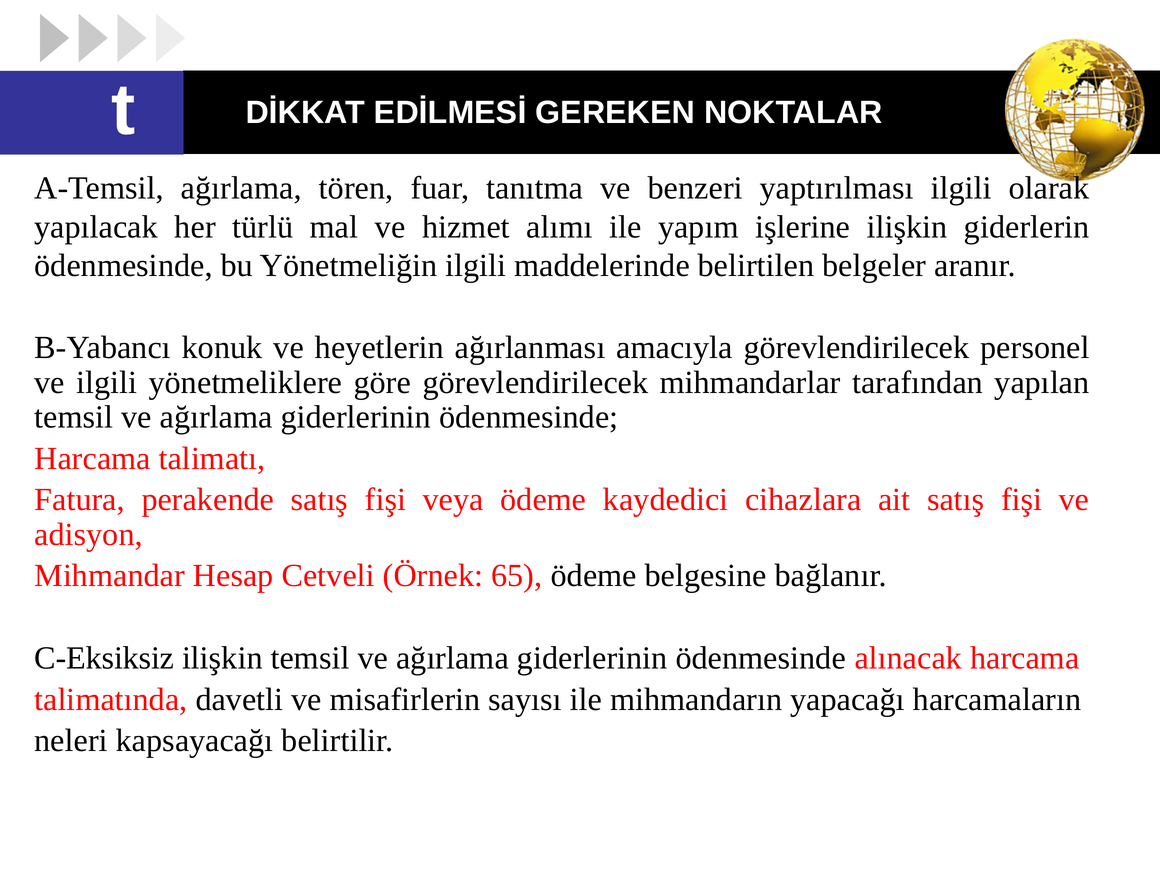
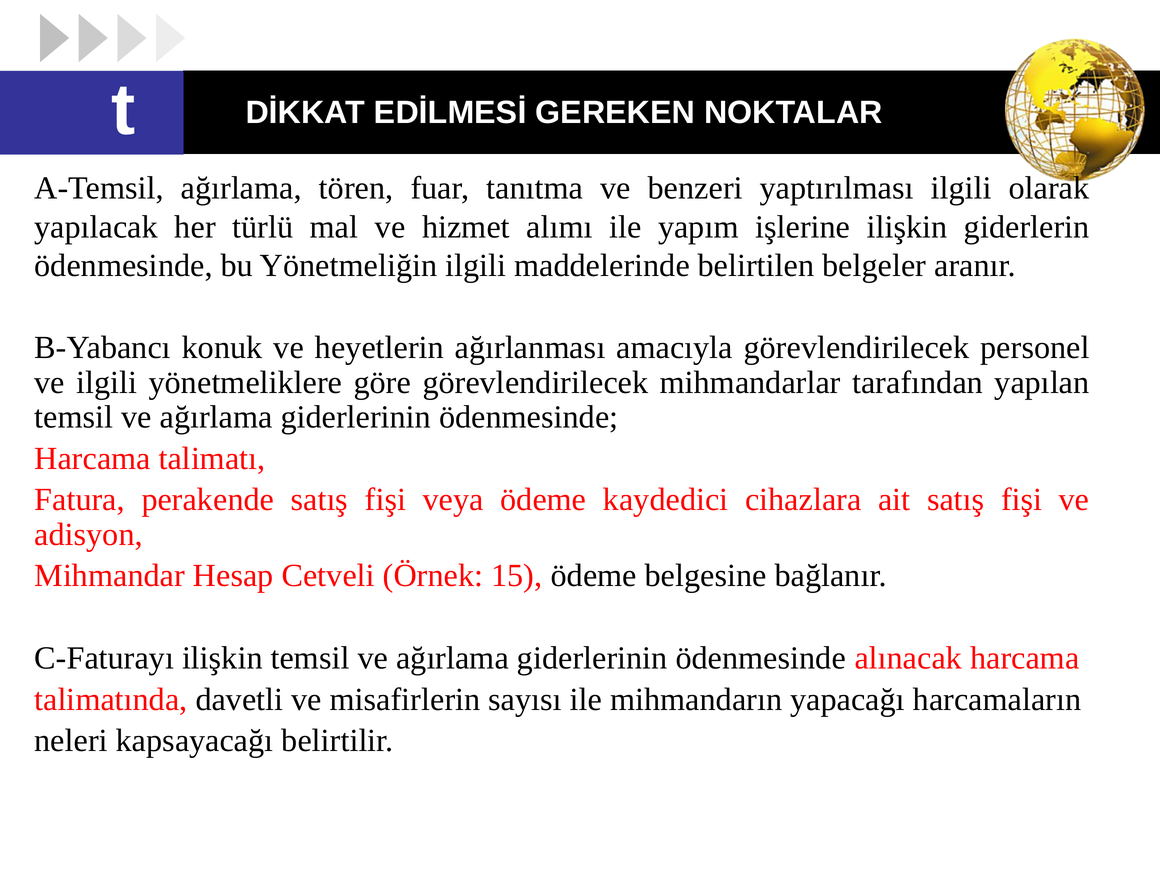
65: 65 -> 15
C-Eksiksiz: C-Eksiksiz -> C-Faturayı
